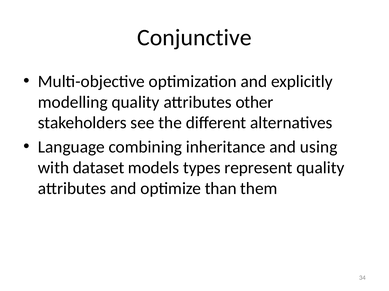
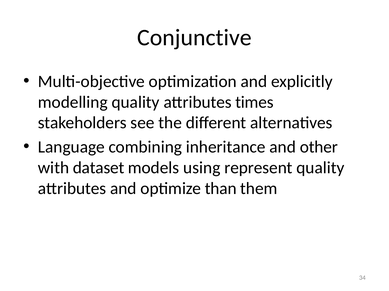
other: other -> times
using: using -> other
types: types -> using
